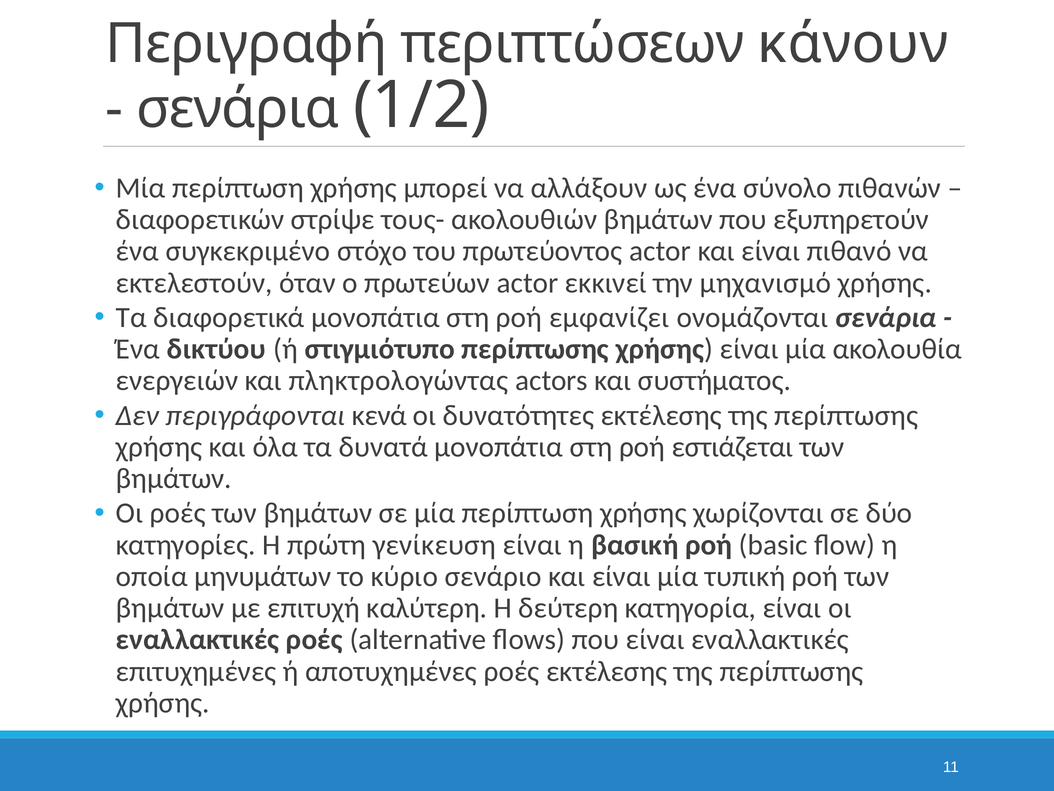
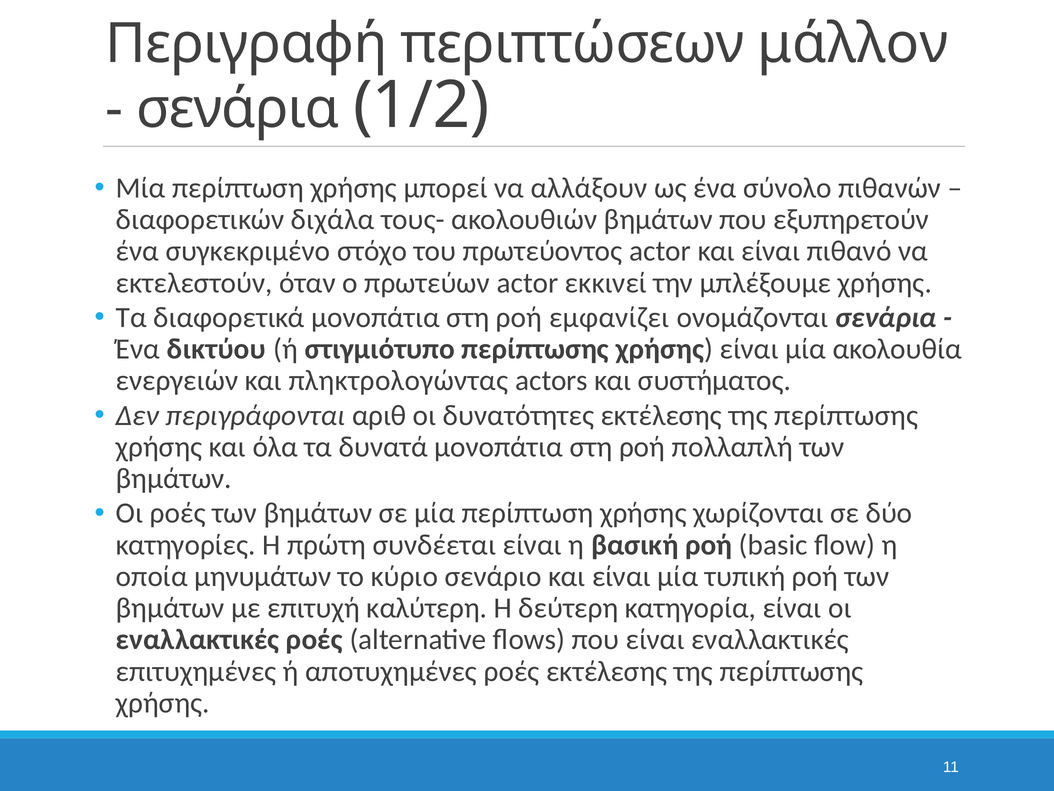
κάνουν: κάνουν -> μάλλον
στρίψε: στρίψε -> διχάλα
μηχανισμό: μηχανισμό -> μπλέξουμε
κενά: κενά -> αριθ
εστιάζεται: εστιάζεται -> πολλαπλή
γενίκευση: γενίκευση -> συνδέεται
